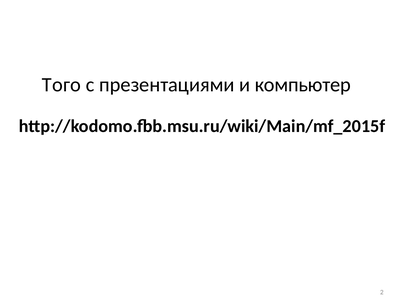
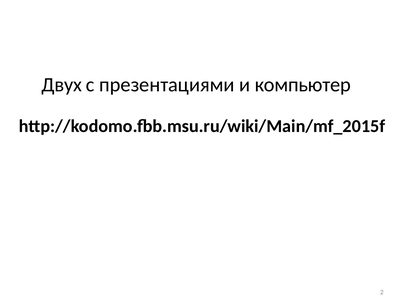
Того: Того -> Двух
